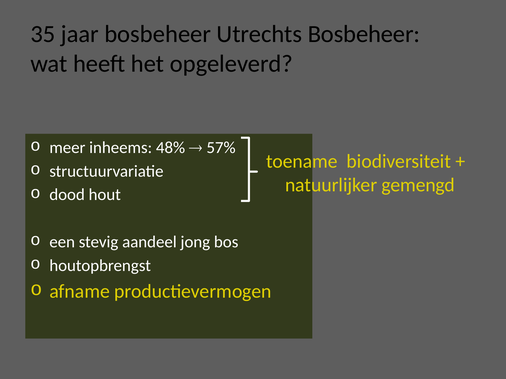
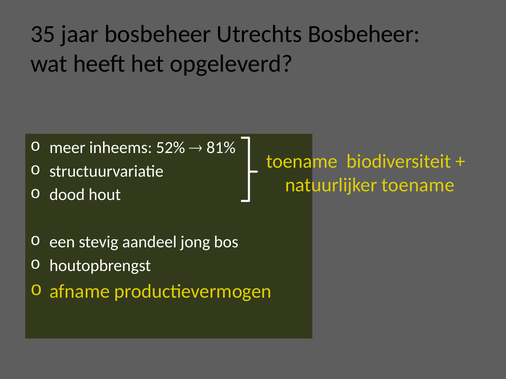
48%: 48% -> 52%
57%: 57% -> 81%
natuurlijker gemengd: gemengd -> toename
